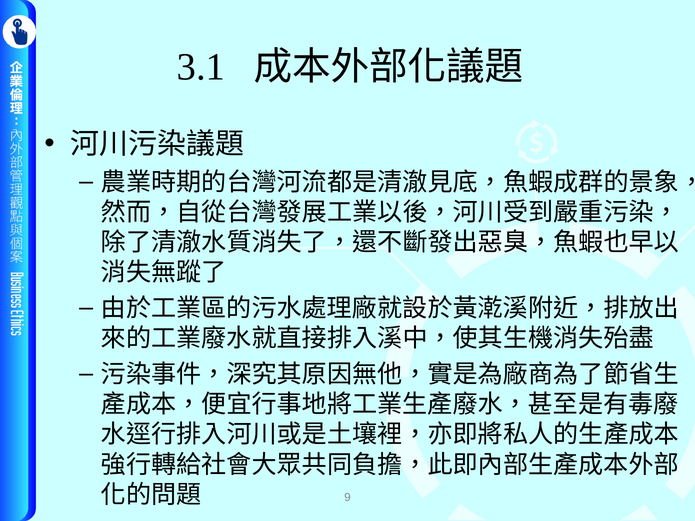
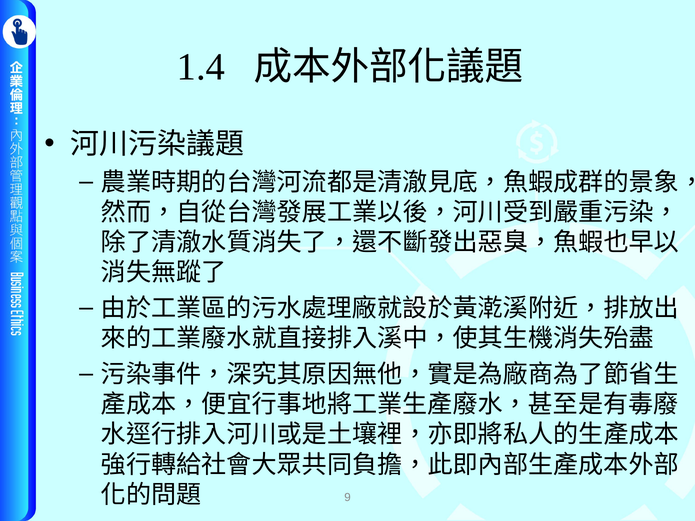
3.1: 3.1 -> 1.4
